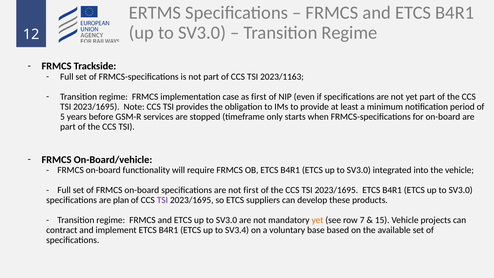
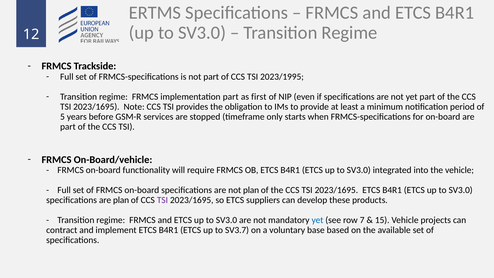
2023/1163: 2023/1163 -> 2023/1995
implementation case: case -> part
not first: first -> plan
yet at (317, 220) colour: orange -> blue
SV3.4: SV3.4 -> SV3.7
